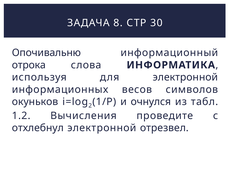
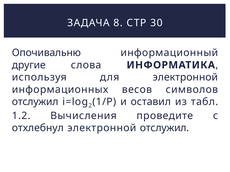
отрока: отрока -> другие
окуньков at (35, 102): окуньков -> отслужил
очнулся: очнулся -> оставил
электронной отрезвел: отрезвел -> отслужил
